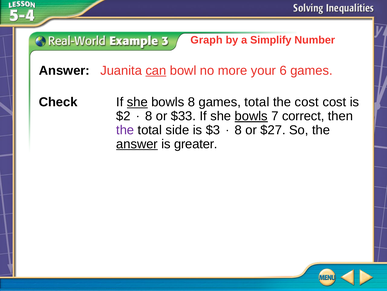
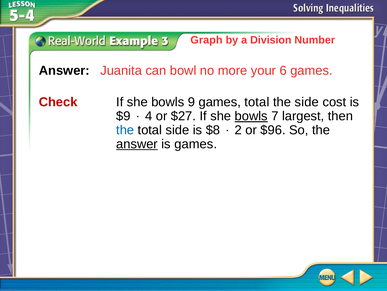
Simplify: Simplify -> Division
can underline: present -> none
Check colour: black -> red
she at (137, 102) underline: present -> none
bowls 8: 8 -> 9
the cost: cost -> side
$2: $2 -> $9
8 at (149, 116): 8 -> 4
$33: $33 -> $27
correct: correct -> largest
the at (125, 130) colour: purple -> blue
$3: $3 -> $8
8 at (238, 130): 8 -> 2
$27: $27 -> $96
is greater: greater -> games
